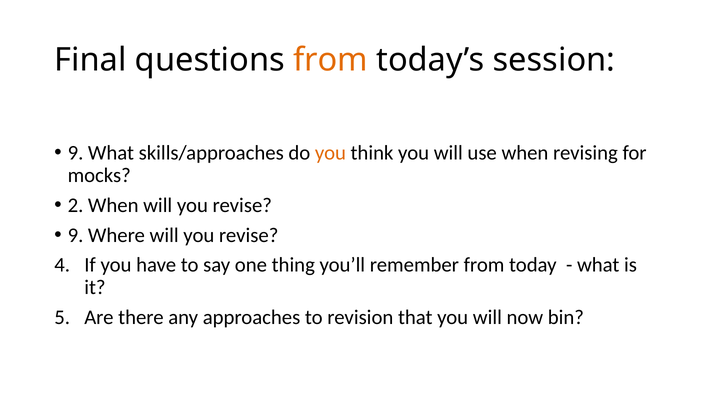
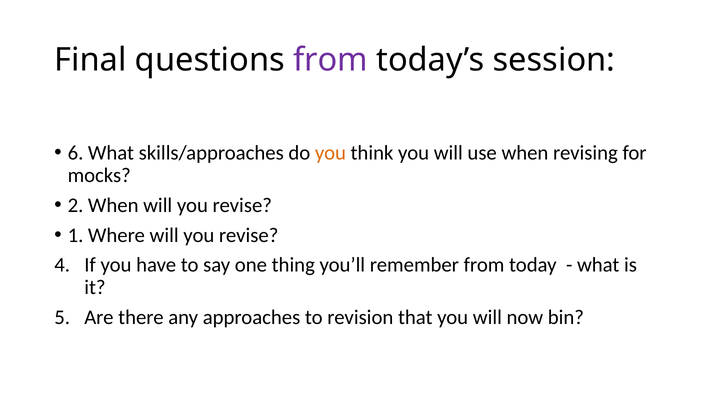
from at (331, 60) colour: orange -> purple
9 at (76, 153): 9 -> 6
9 at (76, 235): 9 -> 1
